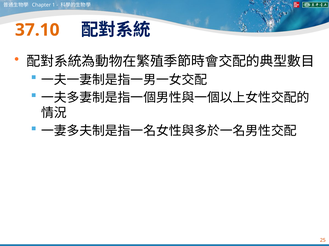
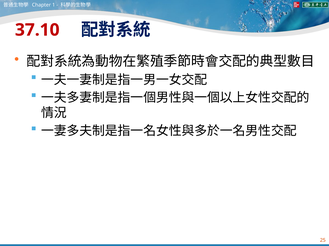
37.10 colour: orange -> red
